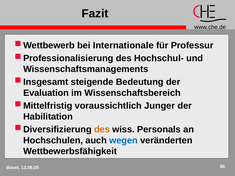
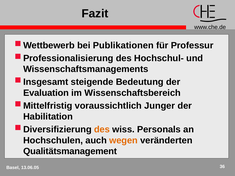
Internationale: Internationale -> Publikationen
wegen colour: blue -> orange
Wettbewerbsfähigkeit: Wettbewerbsfähigkeit -> Qualitätsmanagement
